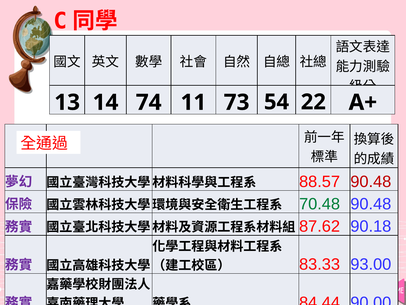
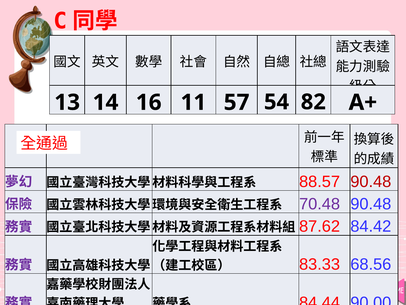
74: 74 -> 16
73: 73 -> 57
22: 22 -> 82
70.48 colour: green -> purple
90.18: 90.18 -> 84.42
93.00: 93.00 -> 68.56
